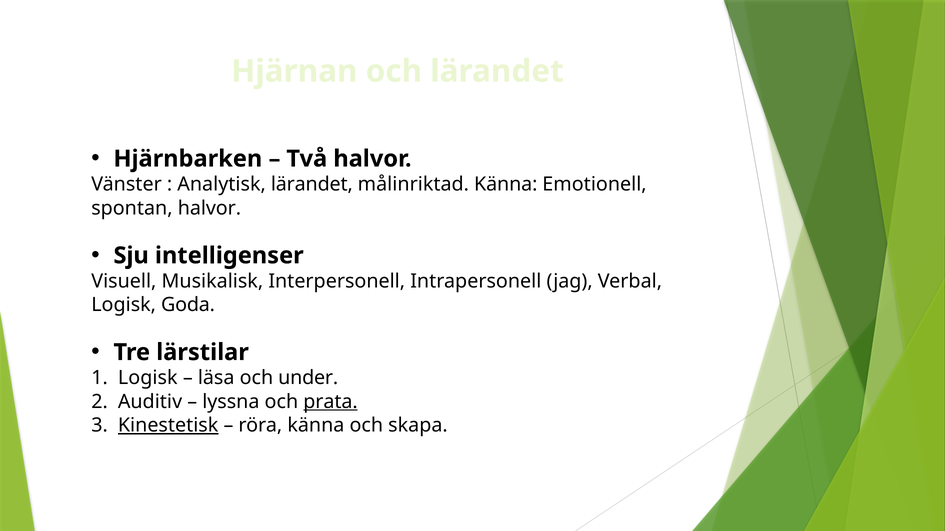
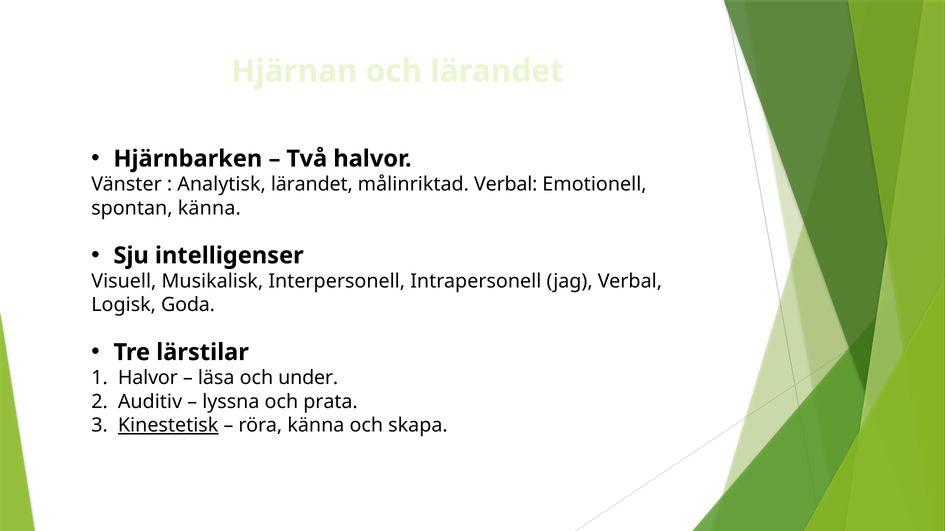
målinriktad Känna: Känna -> Verbal
spontan halvor: halvor -> känna
Logisk at (148, 378): Logisk -> Halvor
prata underline: present -> none
